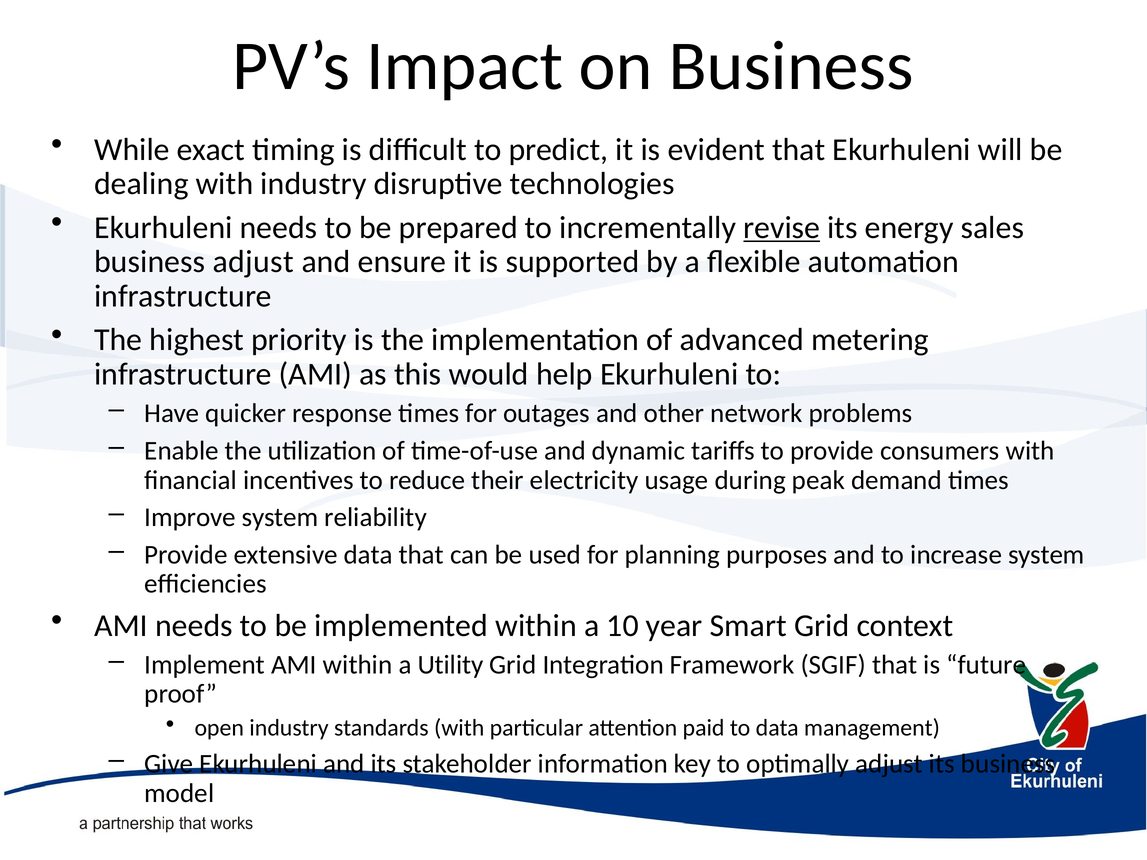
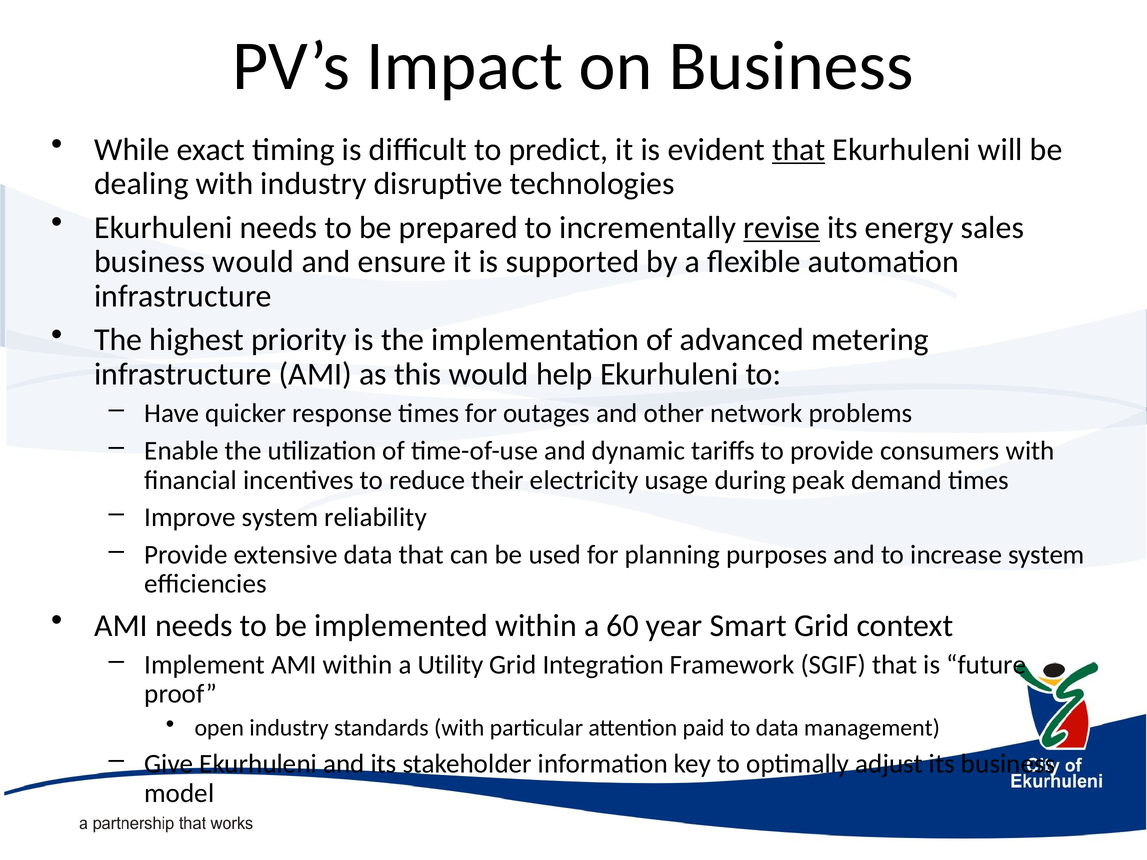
that at (799, 150) underline: none -> present
business adjust: adjust -> would
10: 10 -> 60
